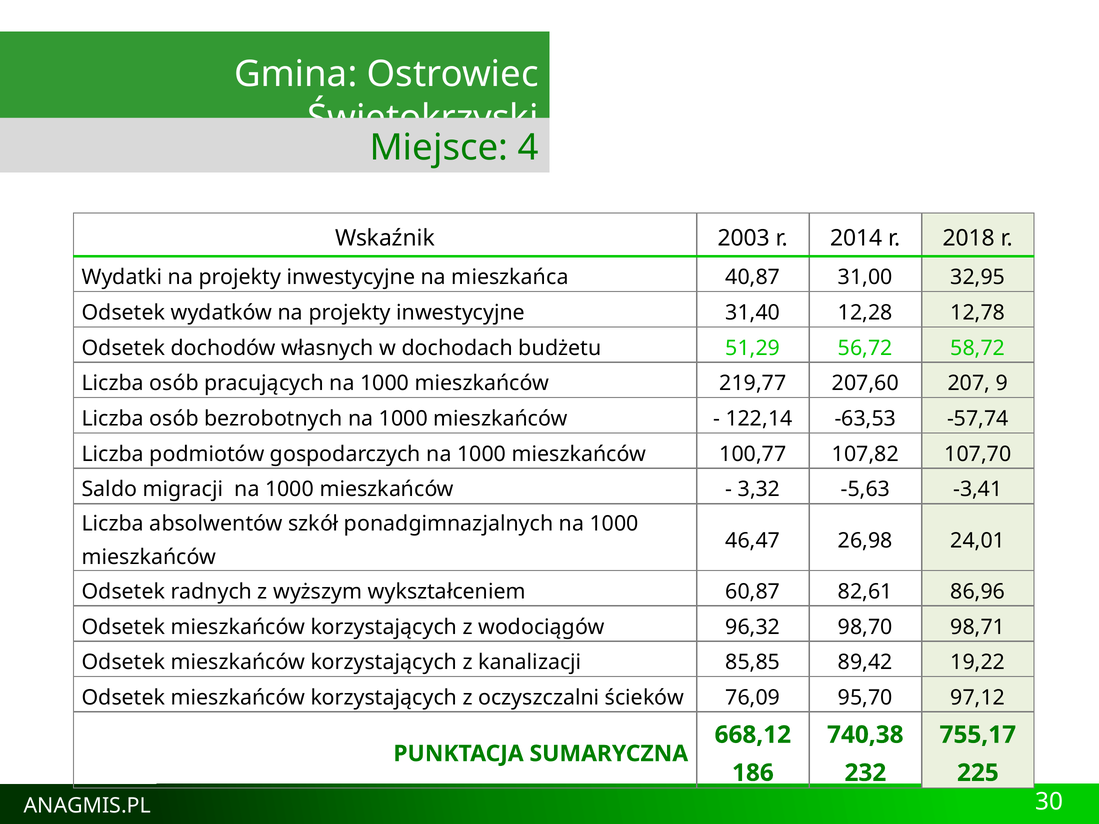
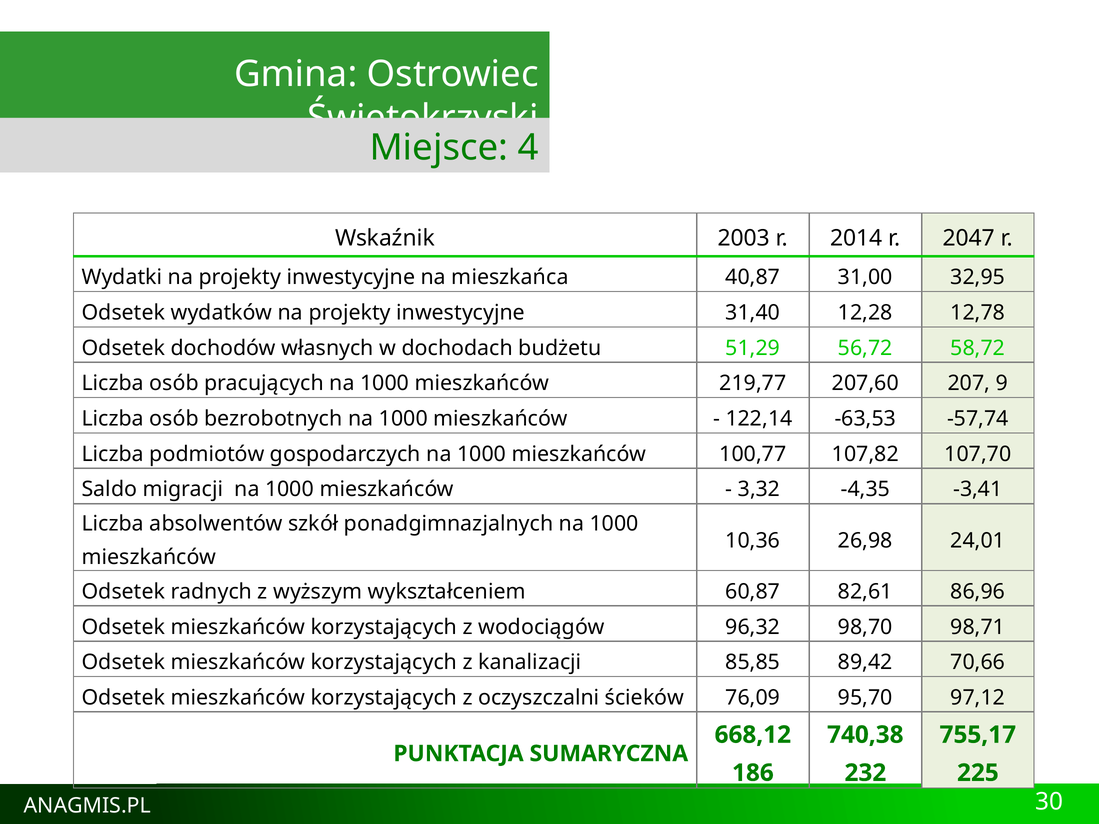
2018: 2018 -> 2047
-5,63: -5,63 -> -4,35
46,47: 46,47 -> 10,36
19,22: 19,22 -> 70,66
